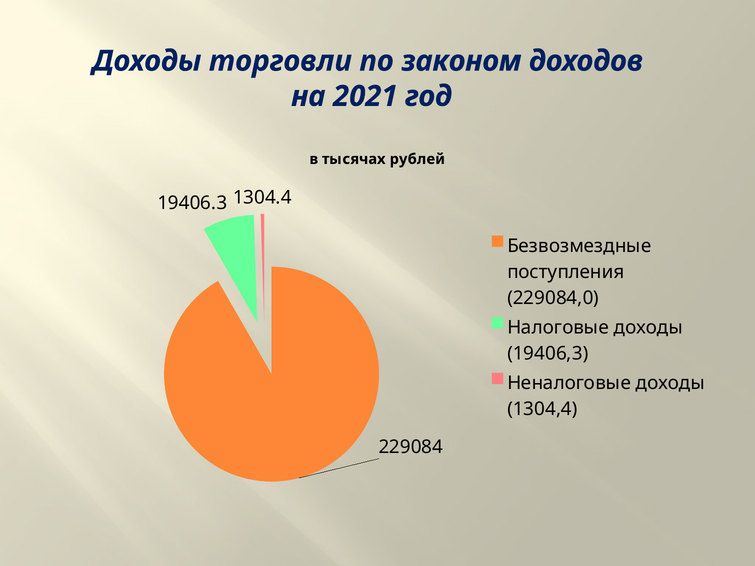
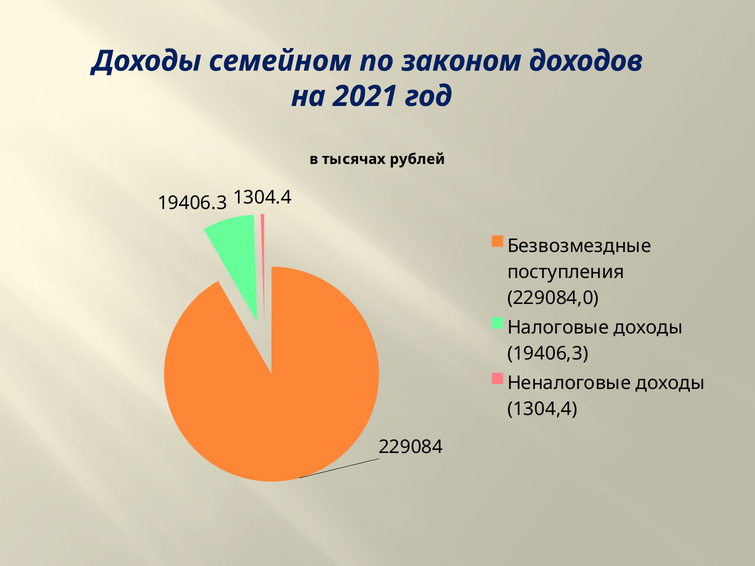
торговли: торговли -> семейном
